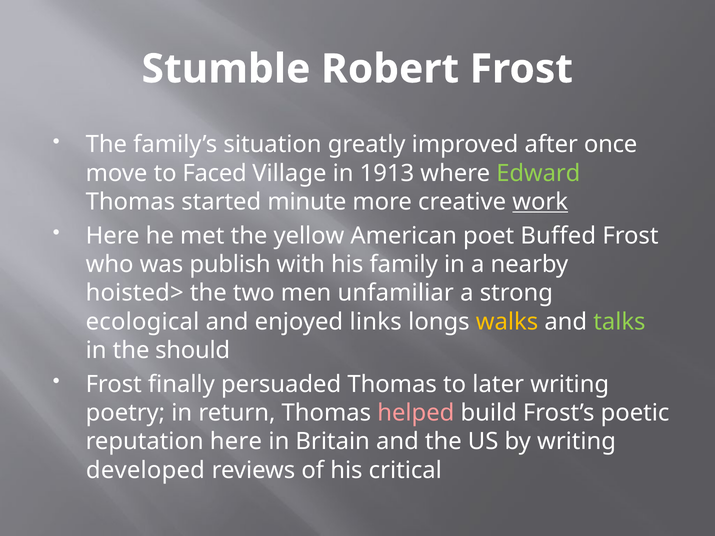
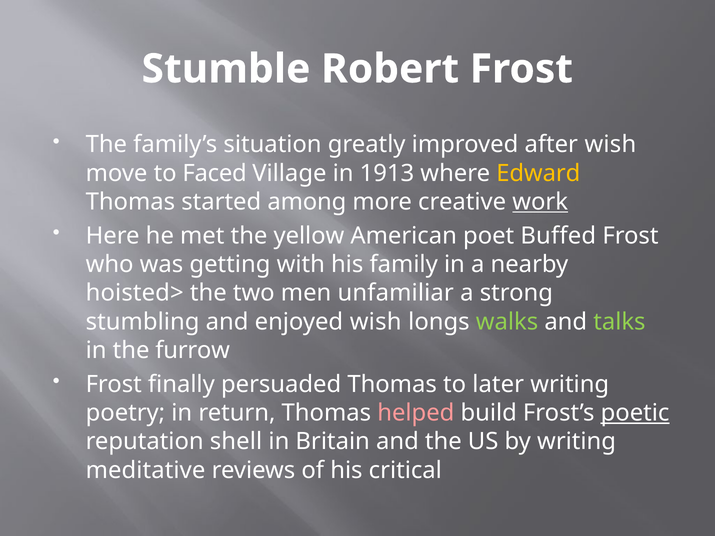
after once: once -> wish
Edward colour: light green -> yellow
minute: minute -> among
publish: publish -> getting
ecological: ecological -> stumbling
enjoyed links: links -> wish
walks colour: yellow -> light green
should: should -> furrow
poetic underline: none -> present
reputation here: here -> shell
developed: developed -> meditative
